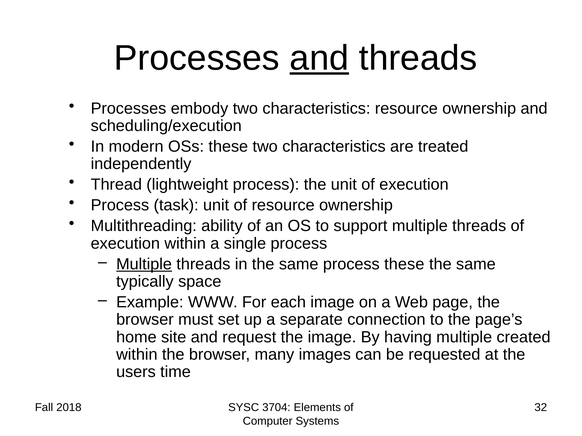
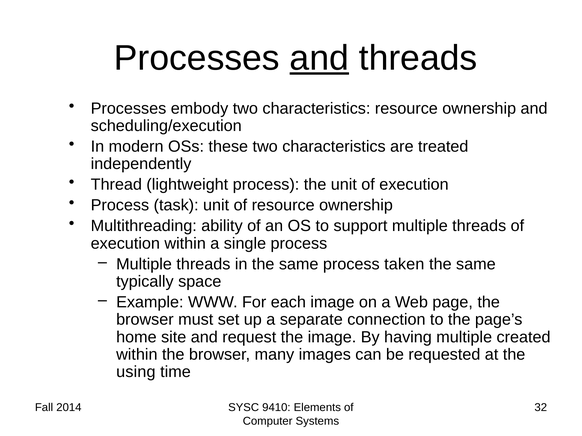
Multiple at (144, 264) underline: present -> none
process these: these -> taken
users: users -> using
2018: 2018 -> 2014
3704: 3704 -> 9410
